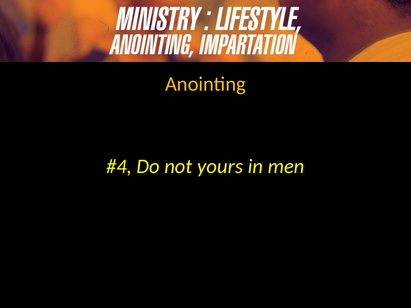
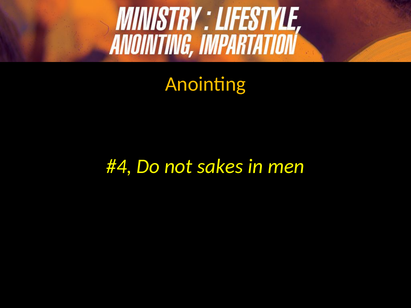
yours: yours -> sakes
